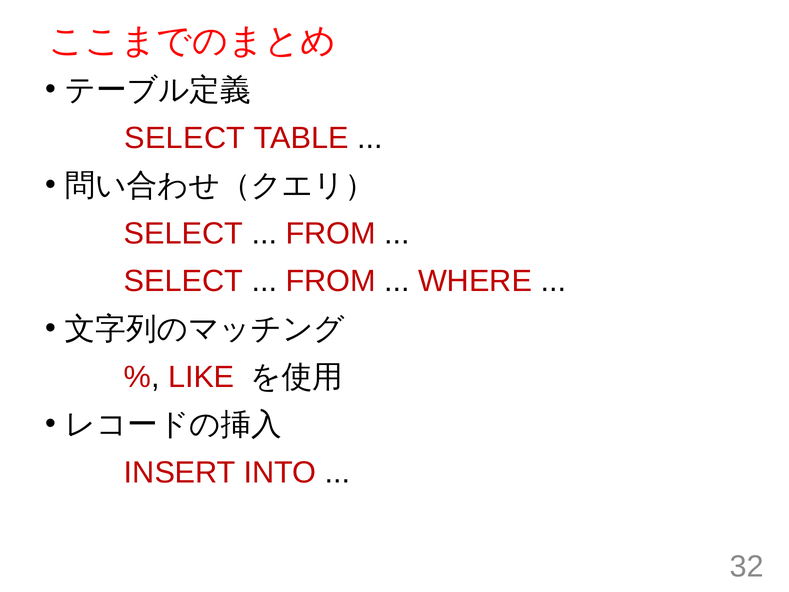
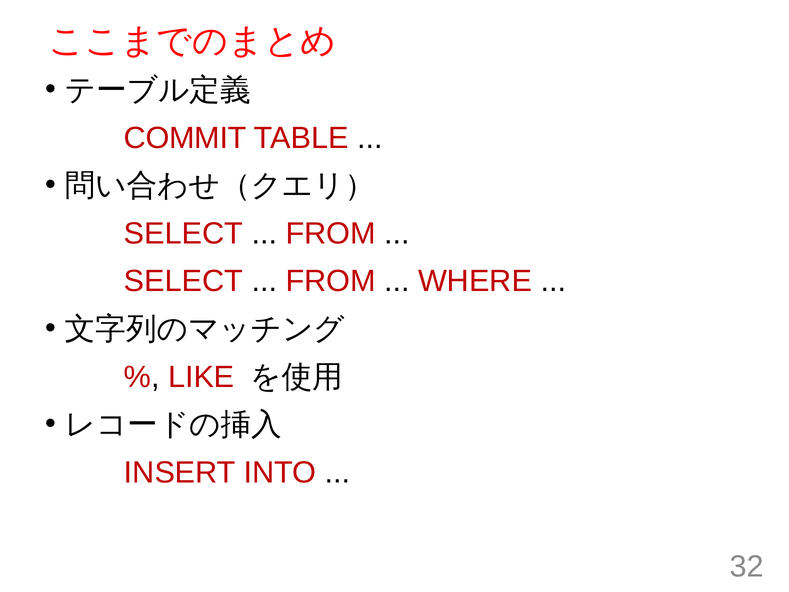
SELECT at (185, 138): SELECT -> COMMIT
